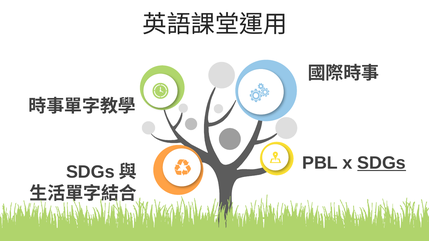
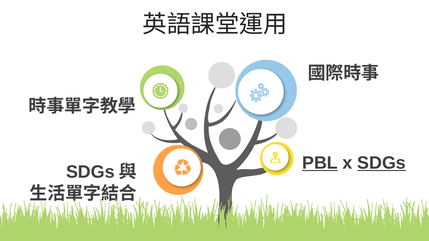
PBL underline: none -> present
